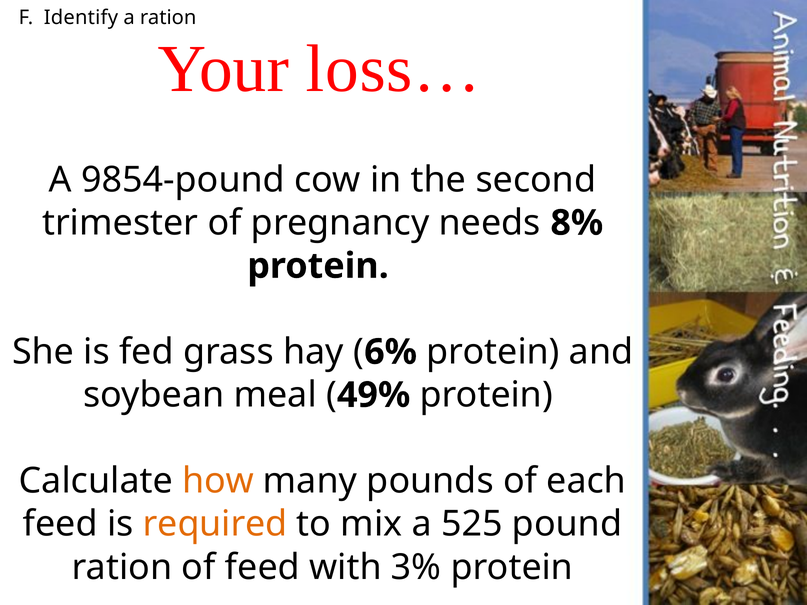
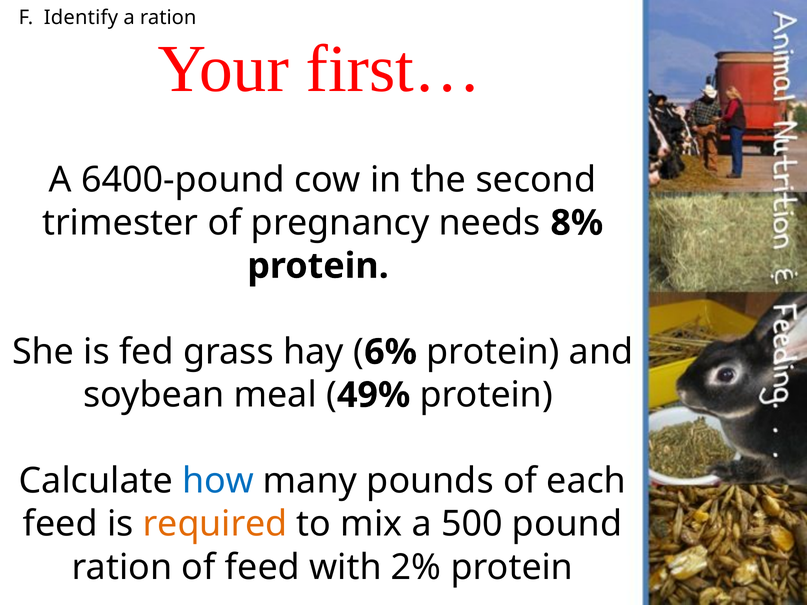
loss…: loss… -> first…
9854-pound: 9854-pound -> 6400-pound
how colour: orange -> blue
525: 525 -> 500
3%: 3% -> 2%
